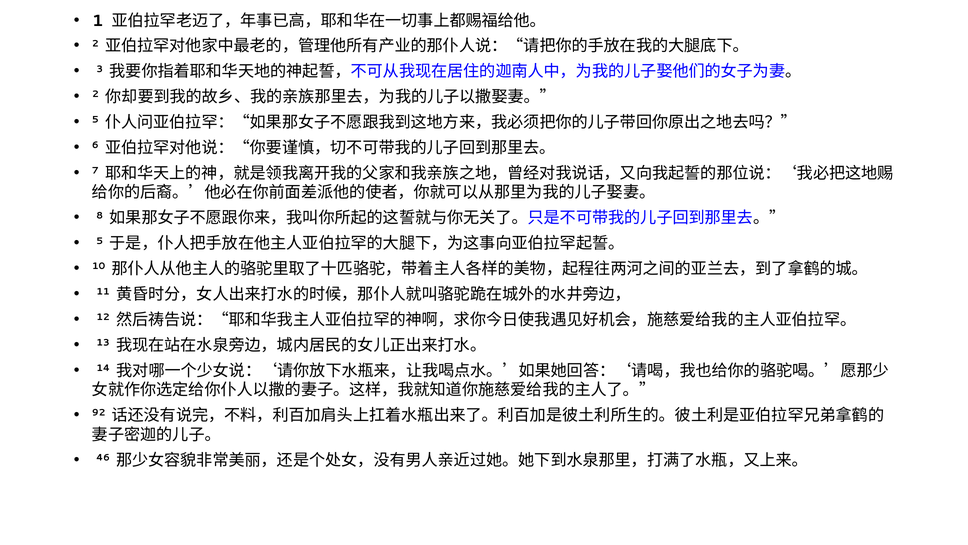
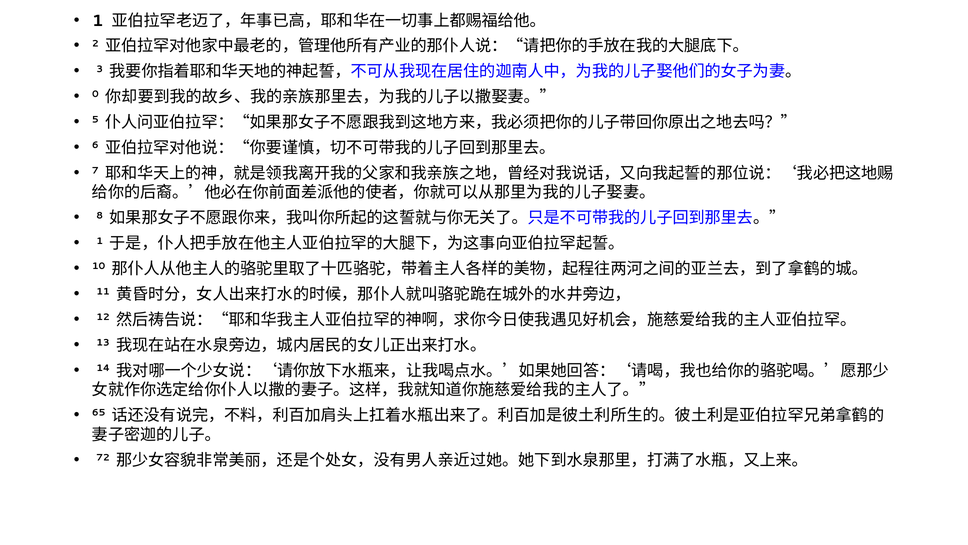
2 at (95, 94): 2 -> 0
5 at (100, 241): 5 -> 1
92: 92 -> 65
46: 46 -> 72
